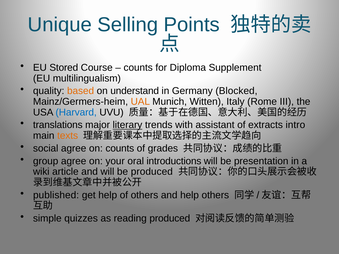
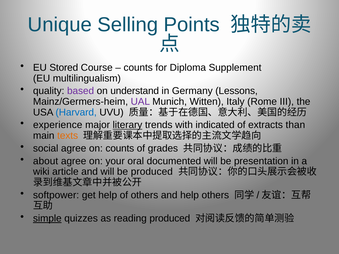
based colour: orange -> purple
Blocked: Blocked -> Lessons
UAL colour: orange -> purple
translations: translations -> experience
assistant: assistant -> indicated
intro: intro -> than
group: group -> about
introductions: introductions -> documented
published: published -> softpower
simple underline: none -> present
